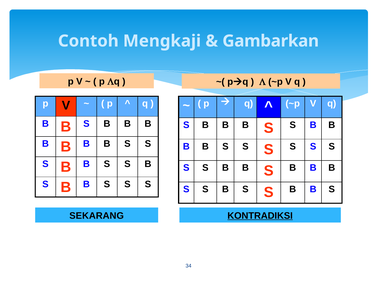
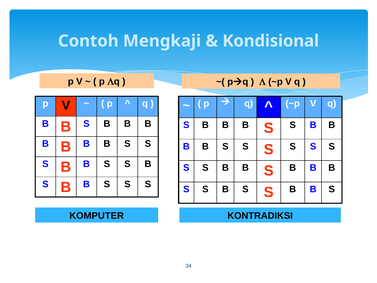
Gambarkan: Gambarkan -> Kondisional
SEKARANG: SEKARANG -> KOMPUTER
KONTRADIKSI underline: present -> none
